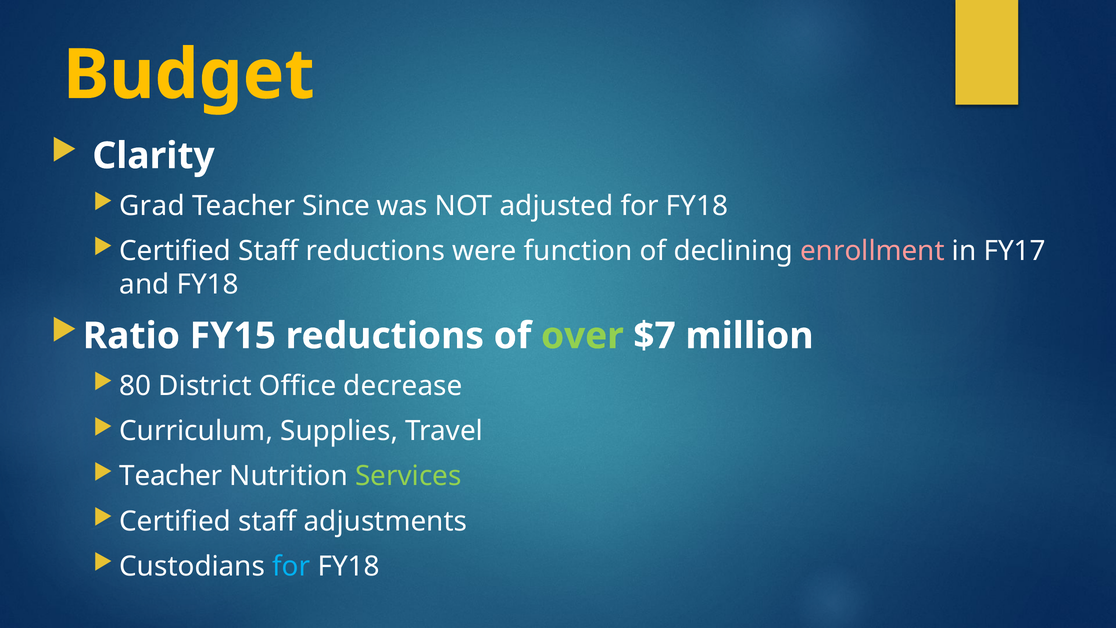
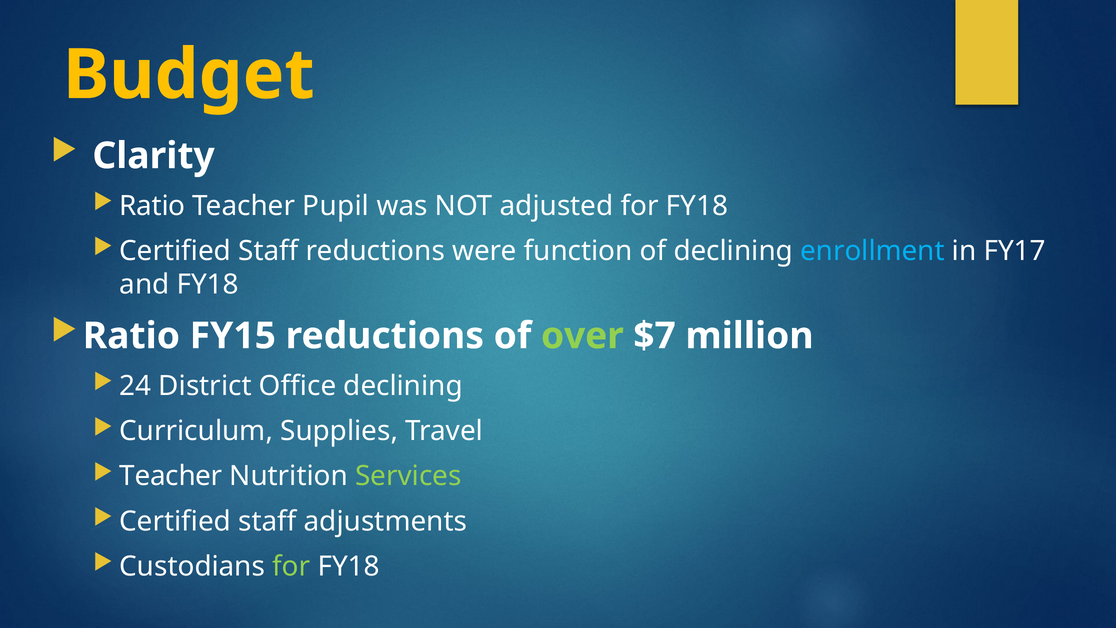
Grad at (152, 206): Grad -> Ratio
Since: Since -> Pupil
enrollment colour: pink -> light blue
80: 80 -> 24
Office decrease: decrease -> declining
for at (291, 566) colour: light blue -> light green
